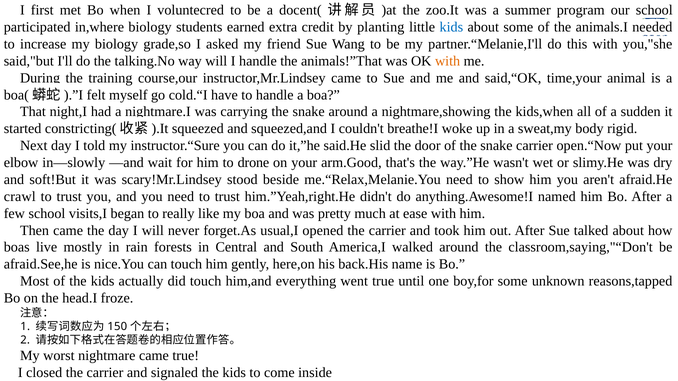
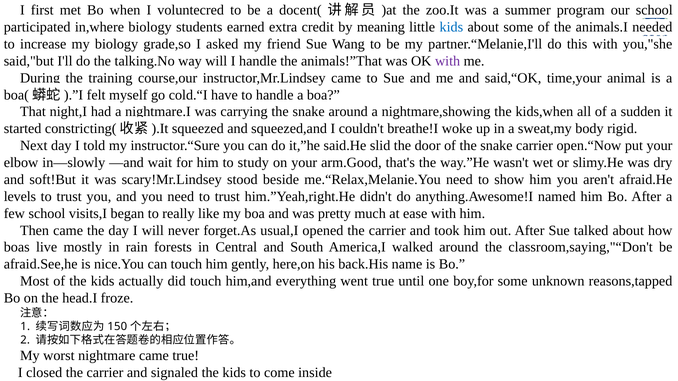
planting: planting -> meaning
with at (448, 61) colour: orange -> purple
drone: drone -> study
crawl: crawl -> levels
